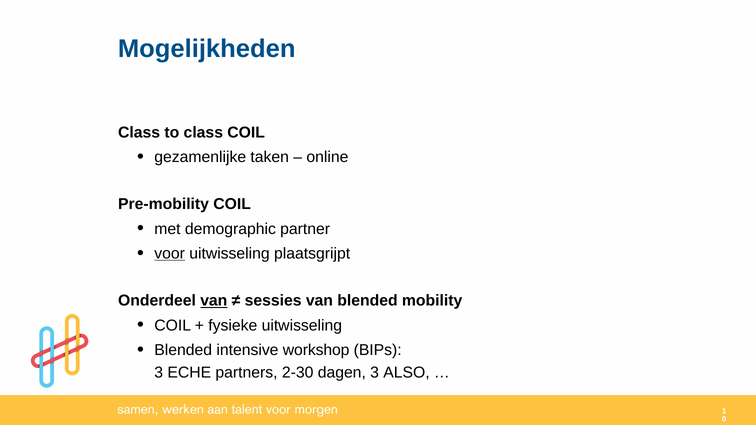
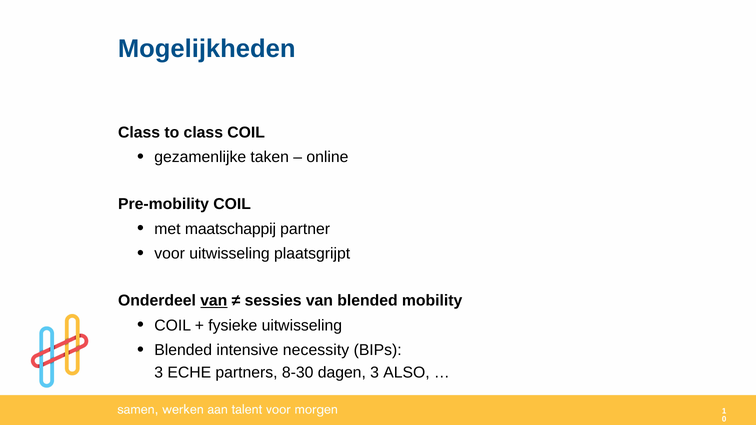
demographic: demographic -> maatschappij
voor underline: present -> none
workshop: workshop -> necessity
2-30: 2-30 -> 8-30
